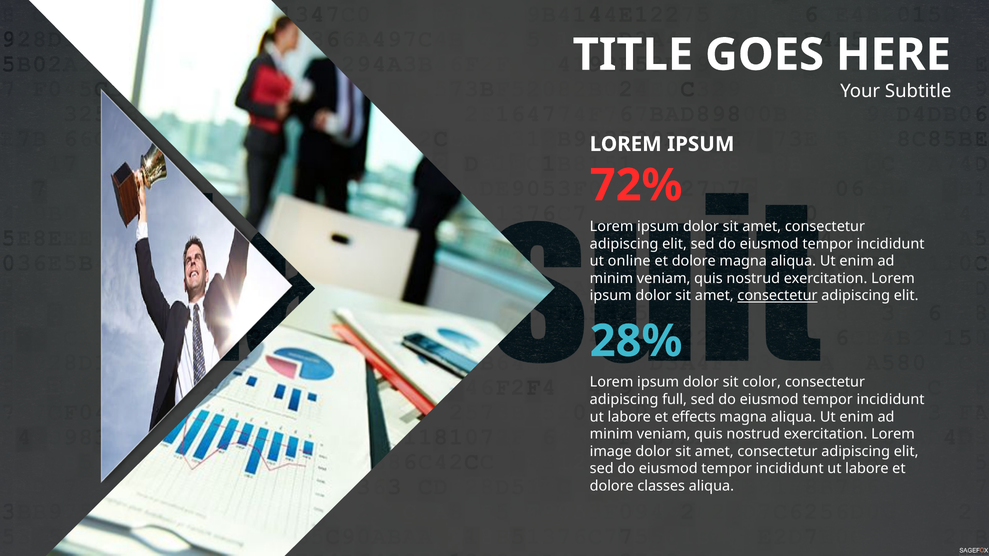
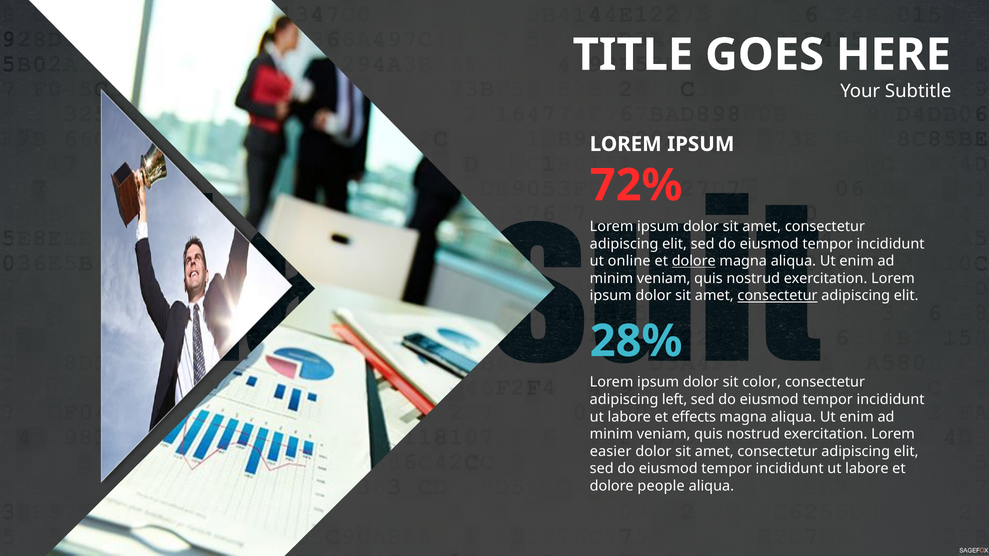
dolore at (694, 261) underline: none -> present
full: full -> left
image: image -> easier
classes: classes -> people
